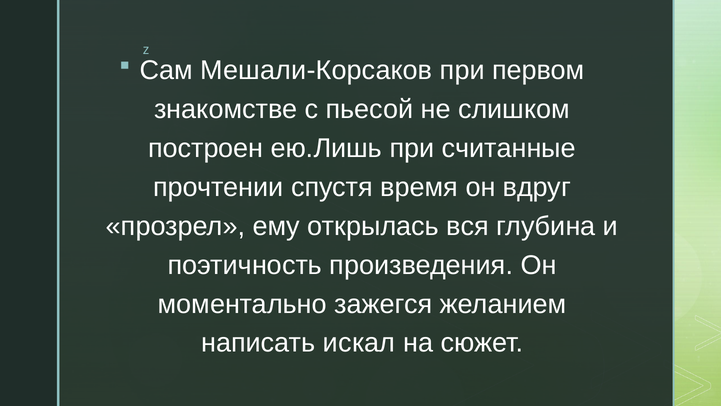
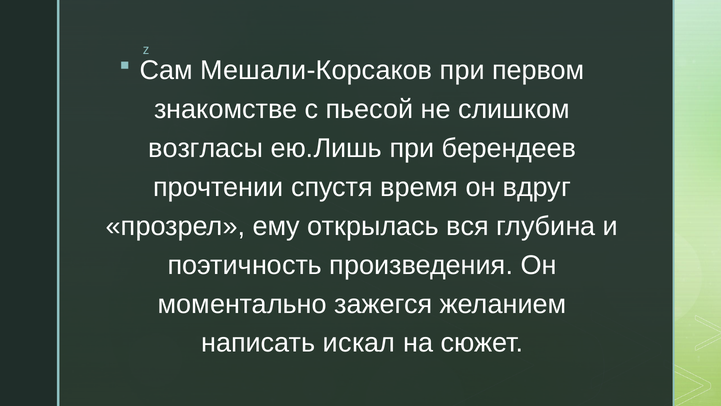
построен: построен -> возгласы
считанные: считанные -> берендеев
